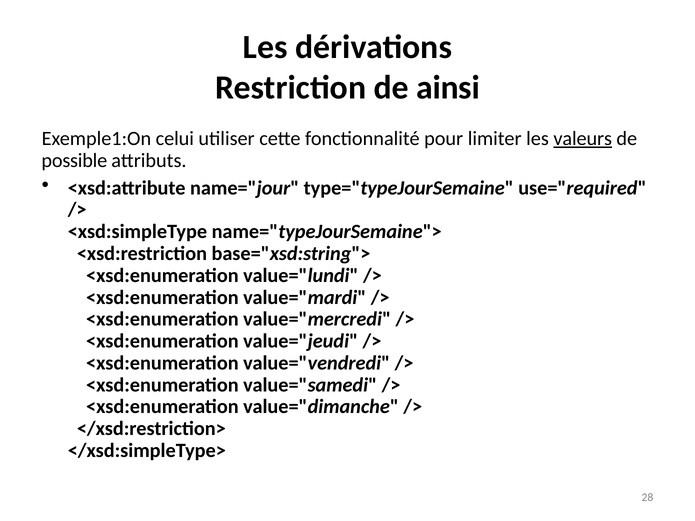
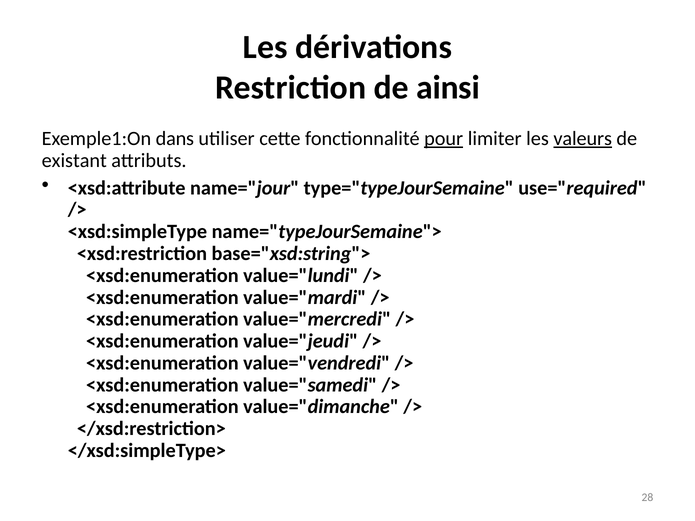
celui: celui -> dans
pour underline: none -> present
possible: possible -> existant
